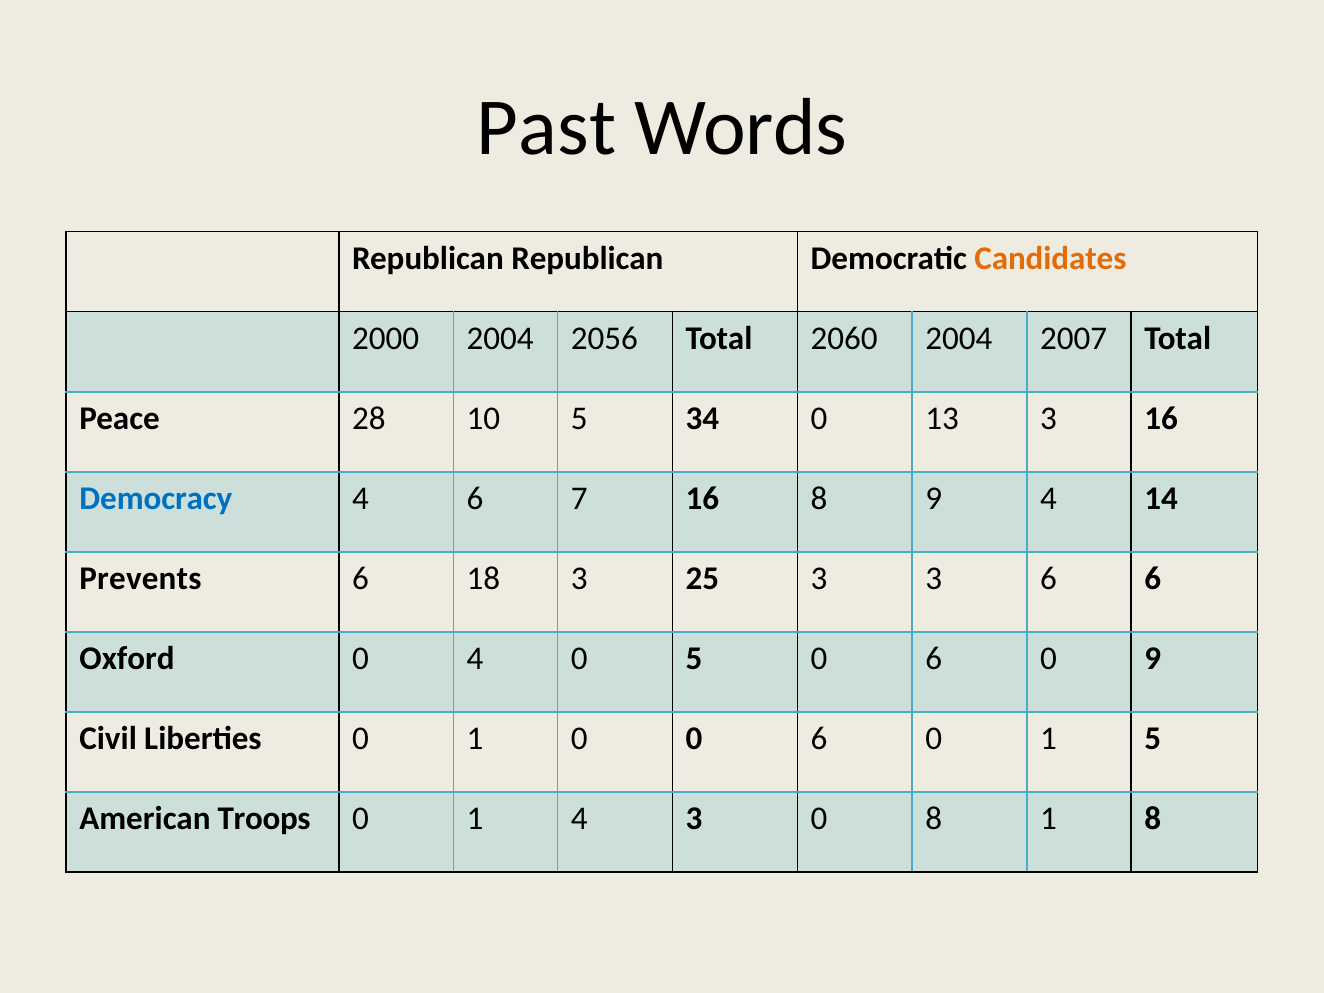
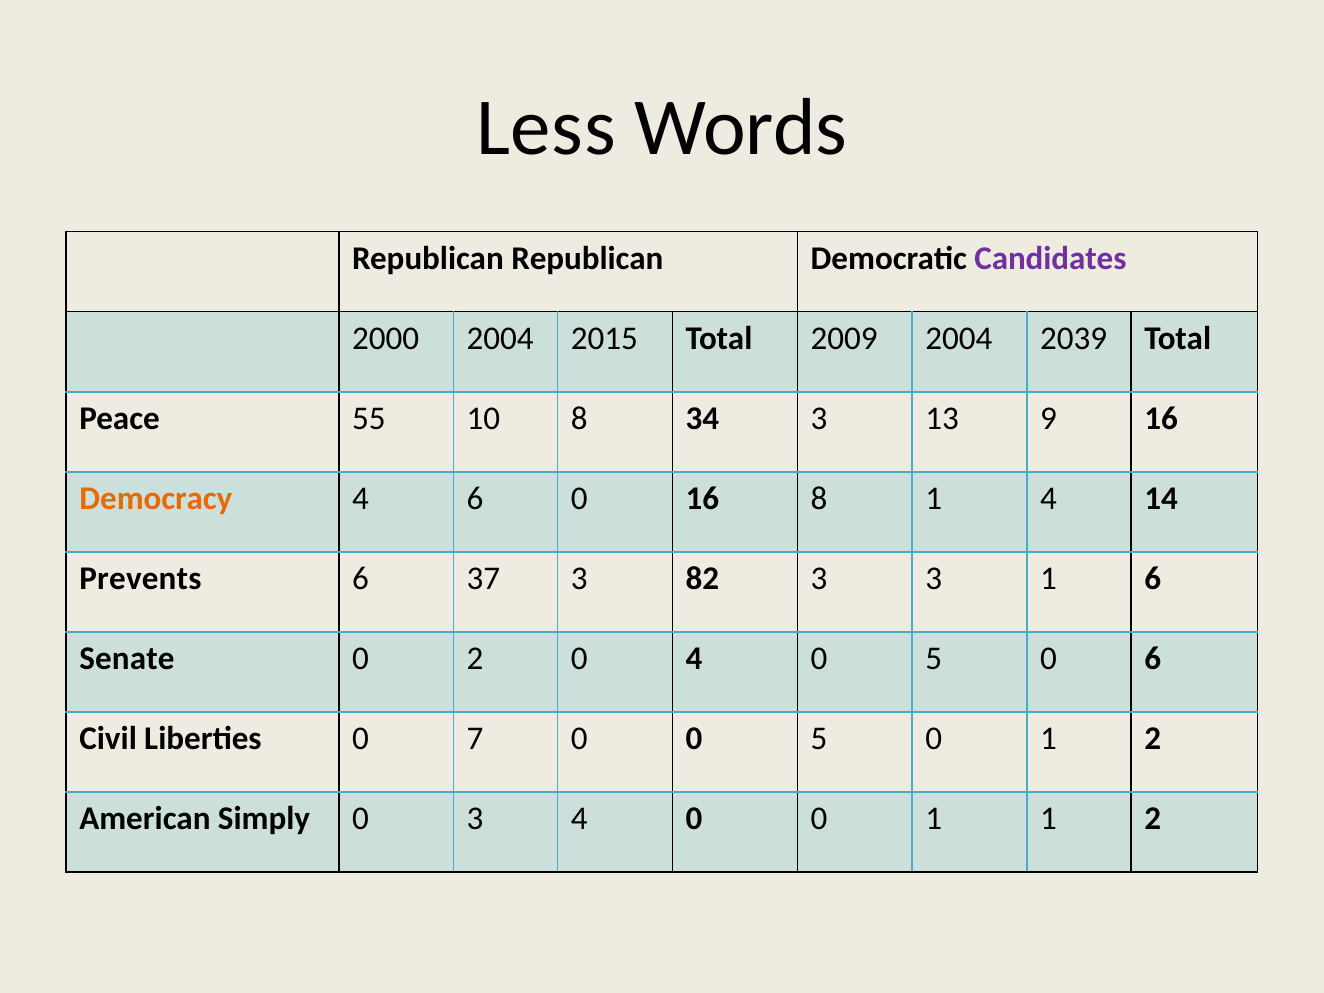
Past: Past -> Less
Candidates colour: orange -> purple
2056: 2056 -> 2015
2060: 2060 -> 2009
2007: 2007 -> 2039
28: 28 -> 55
10 5: 5 -> 8
34 0: 0 -> 3
13 3: 3 -> 9
Democracy colour: blue -> orange
6 7: 7 -> 0
8 9: 9 -> 1
18: 18 -> 37
25: 25 -> 82
3 6: 6 -> 1
Oxford: Oxford -> Senate
0 4: 4 -> 2
0 5: 5 -> 4
6 at (934, 659): 6 -> 5
0 9: 9 -> 6
Liberties 0 1: 1 -> 7
0 0 6: 6 -> 5
0 1 5: 5 -> 2
Troops: Troops -> Simply
1 at (475, 819): 1 -> 3
3 at (694, 819): 3 -> 0
8 at (934, 819): 8 -> 1
8 at (1153, 819): 8 -> 2
